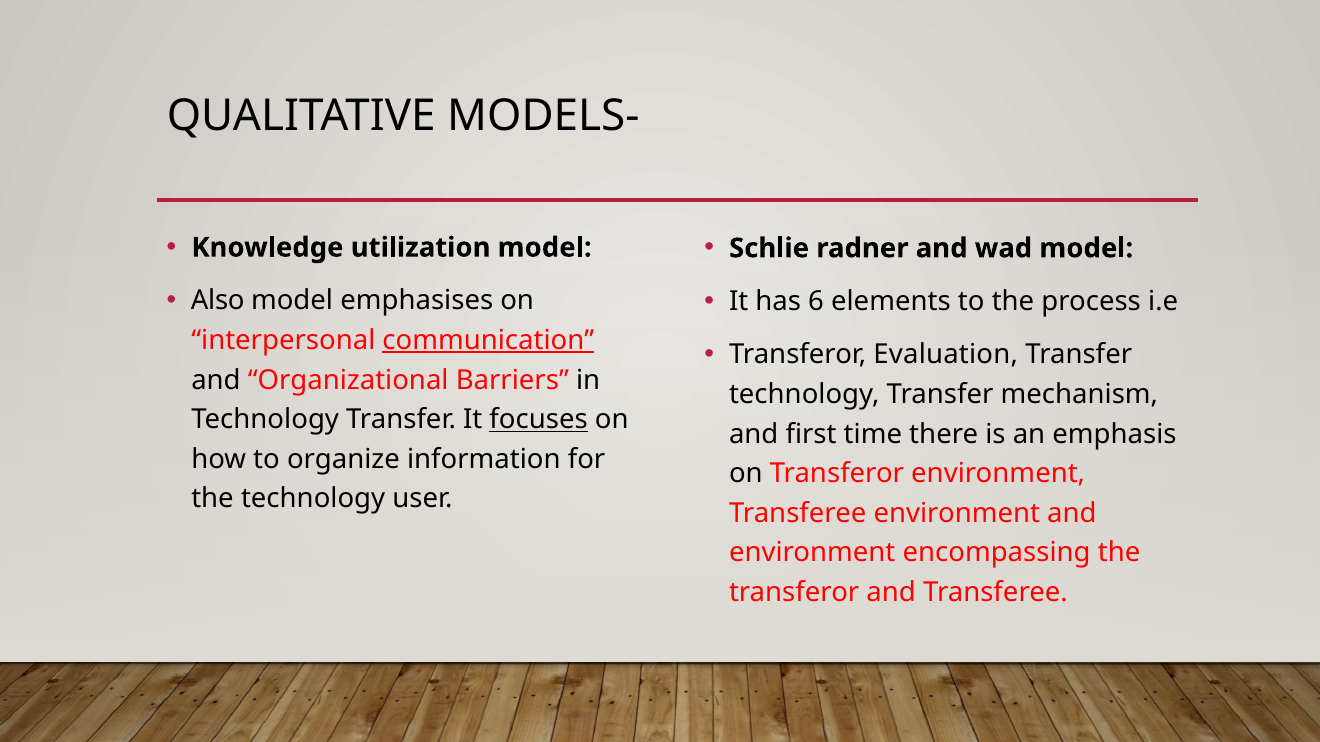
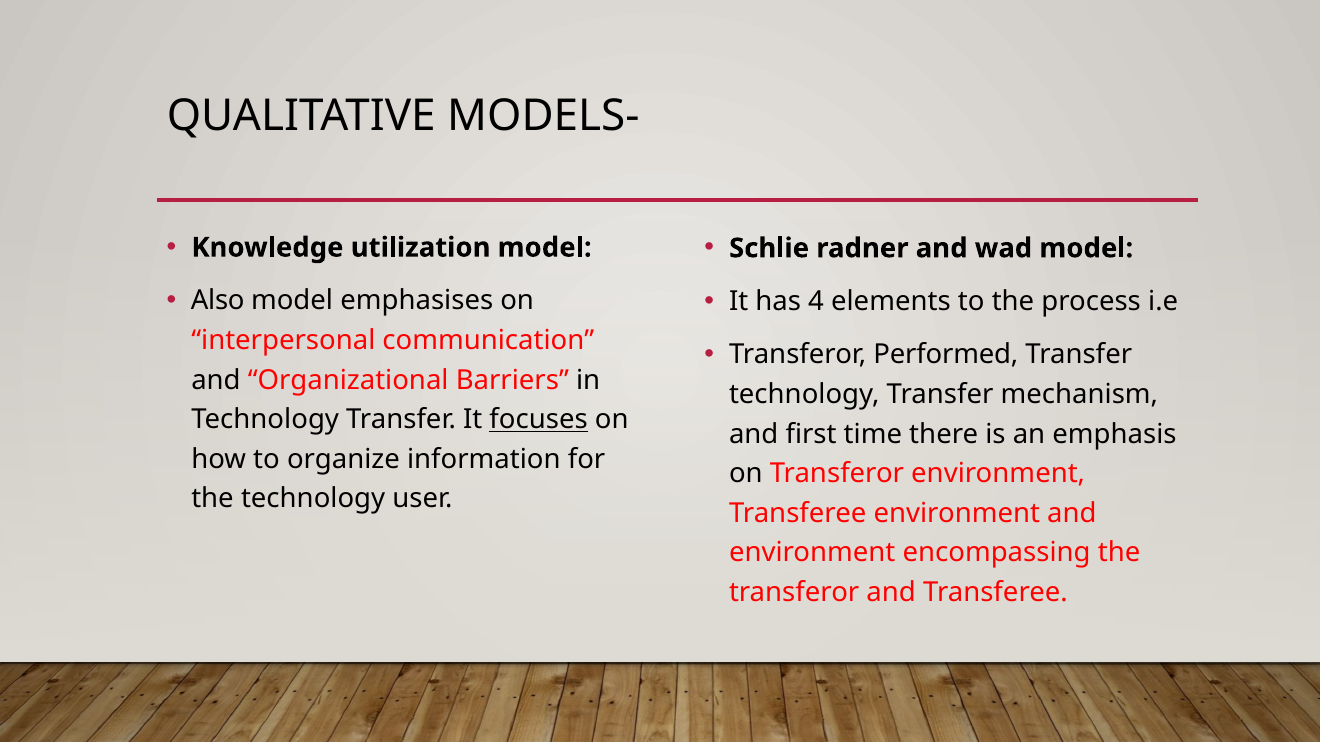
6: 6 -> 4
communication underline: present -> none
Evaluation: Evaluation -> Performed
